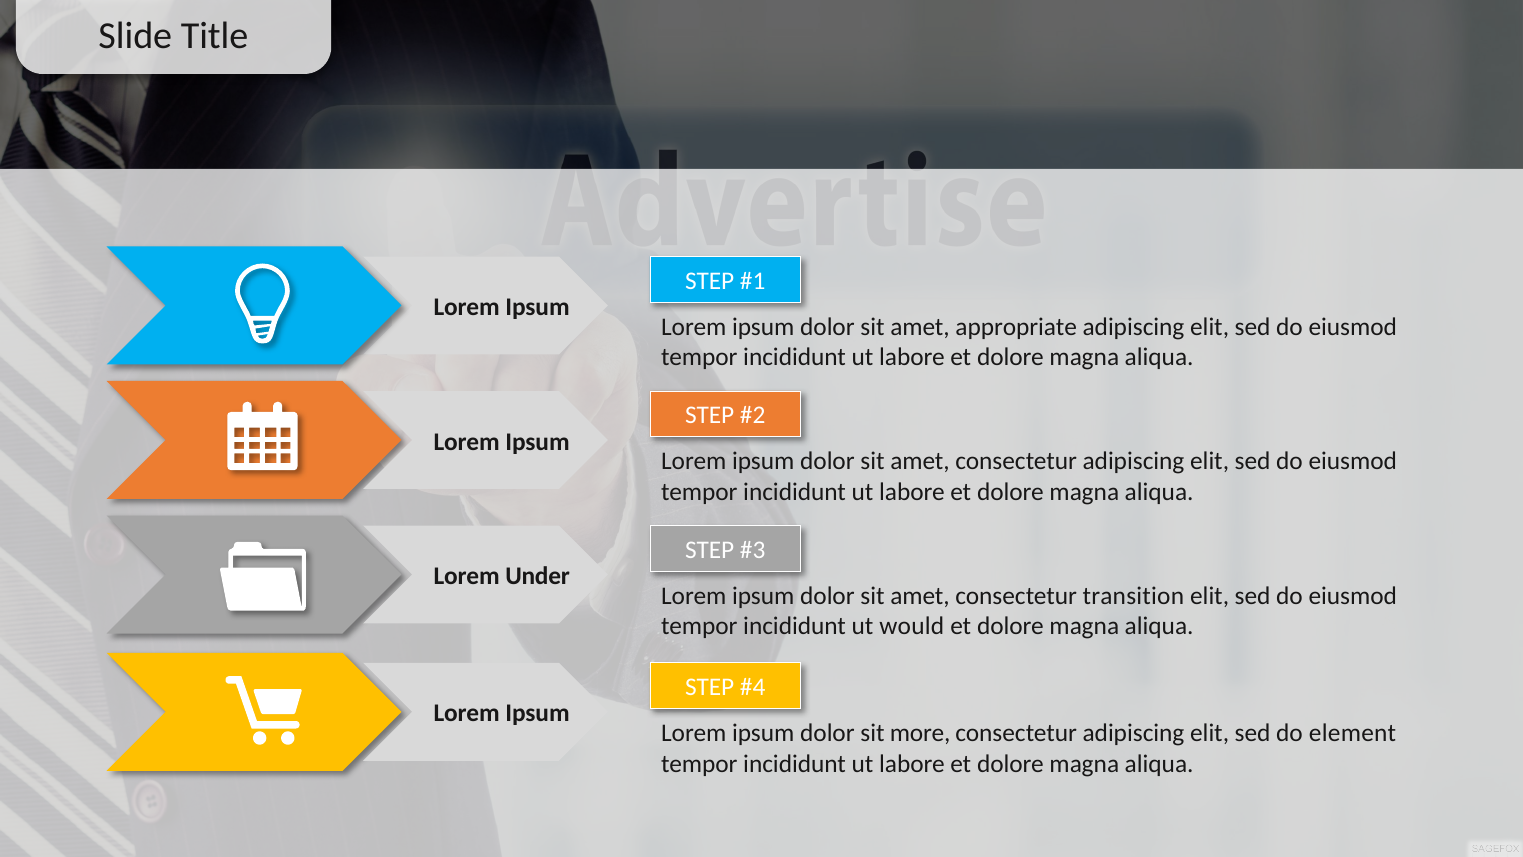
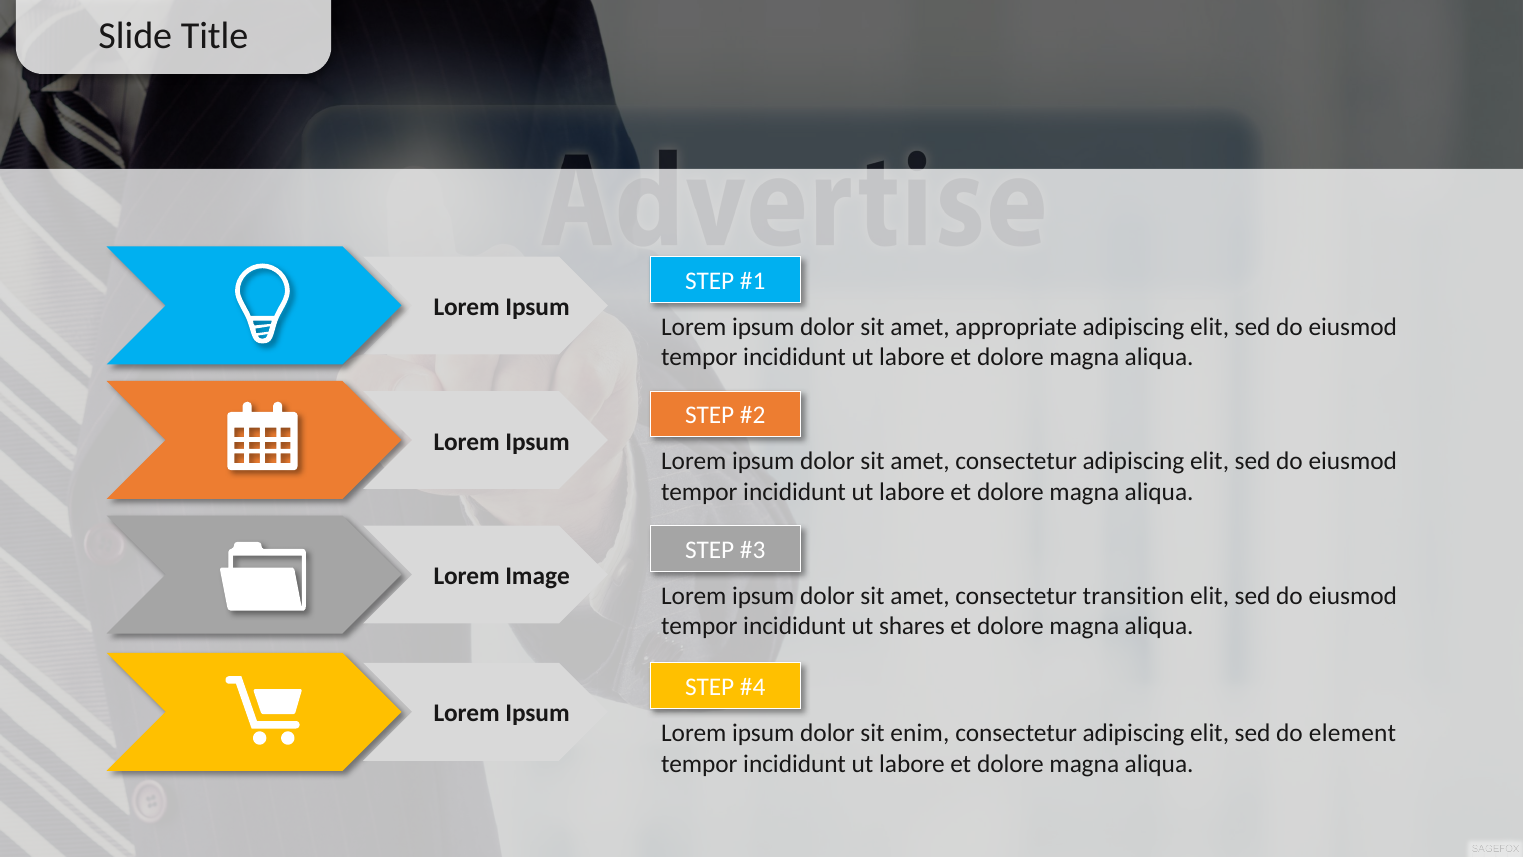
Under: Under -> Image
would: would -> shares
more: more -> enim
